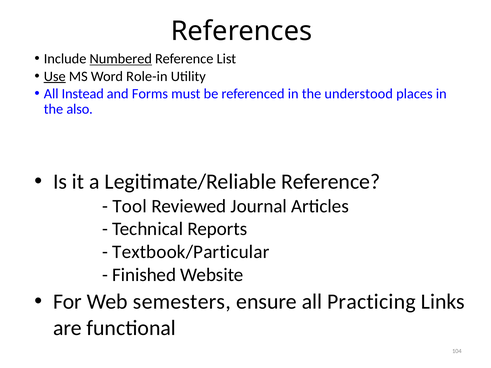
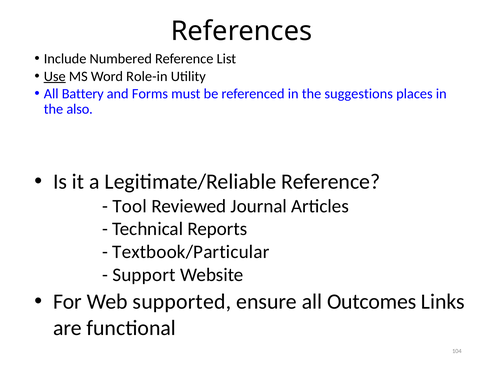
Numbered underline: present -> none
Instead: Instead -> Battery
understood: understood -> suggestions
Finished: Finished -> Support
semesters: semesters -> supported
Practicing: Practicing -> Outcomes
